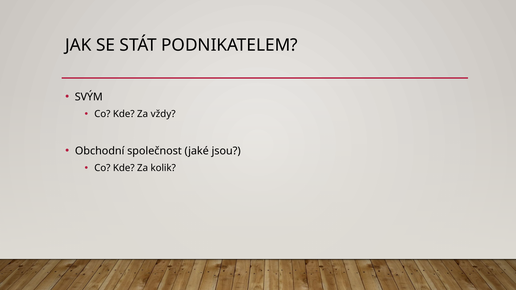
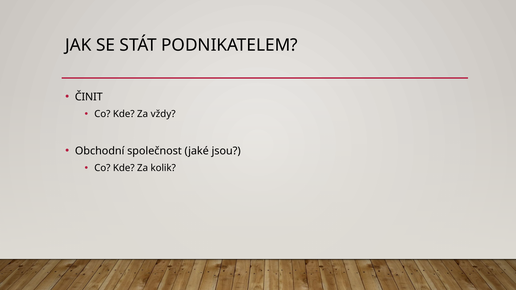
SVÝM: SVÝM -> ČINIT
